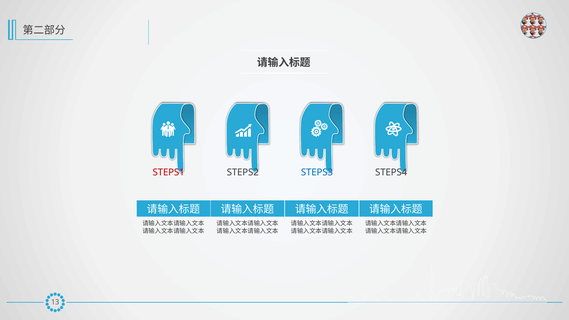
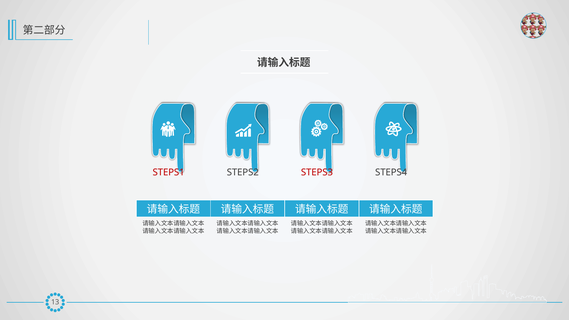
STEPS3 colour: blue -> red
